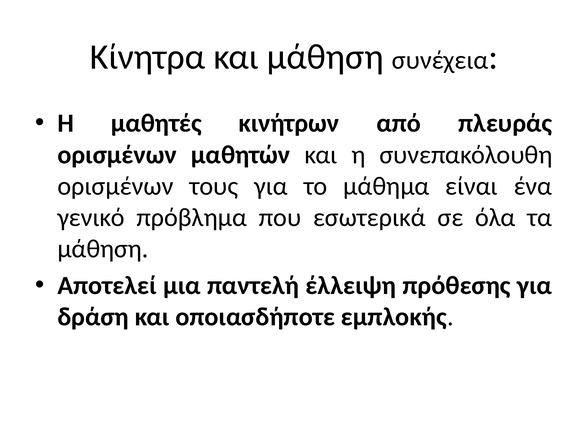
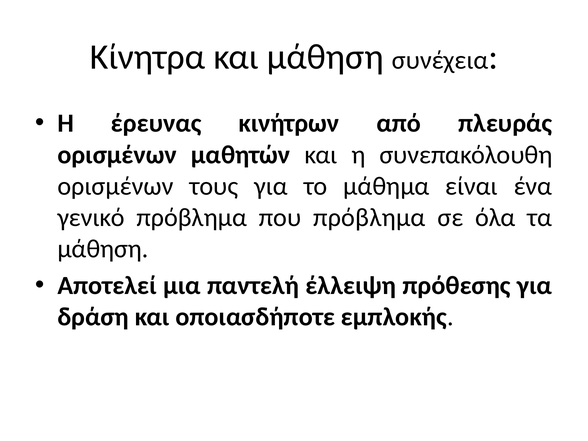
µαθητές: µαθητές -> έρευνας
που εσωτερικά: εσωτερικά -> πρόβλημα
